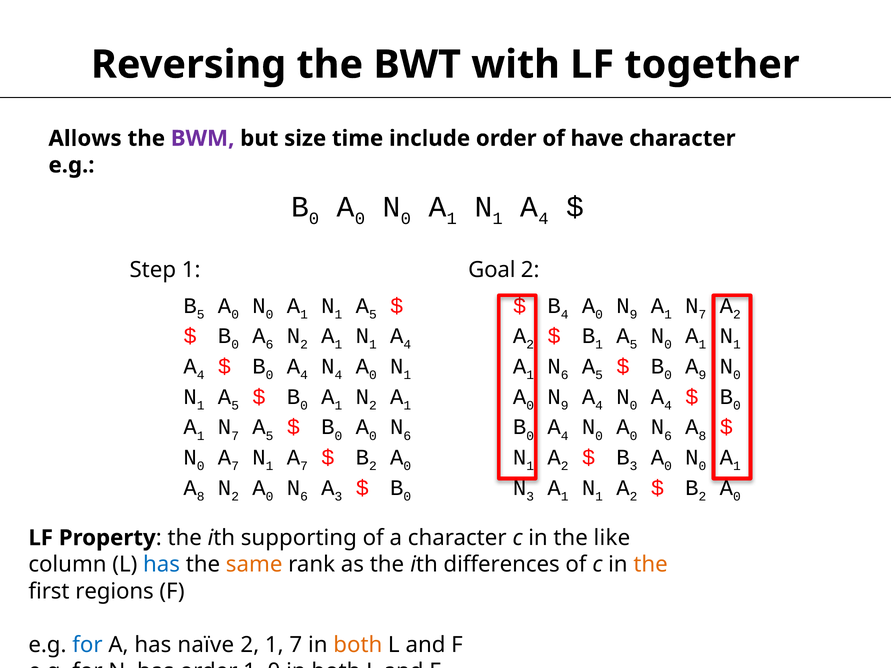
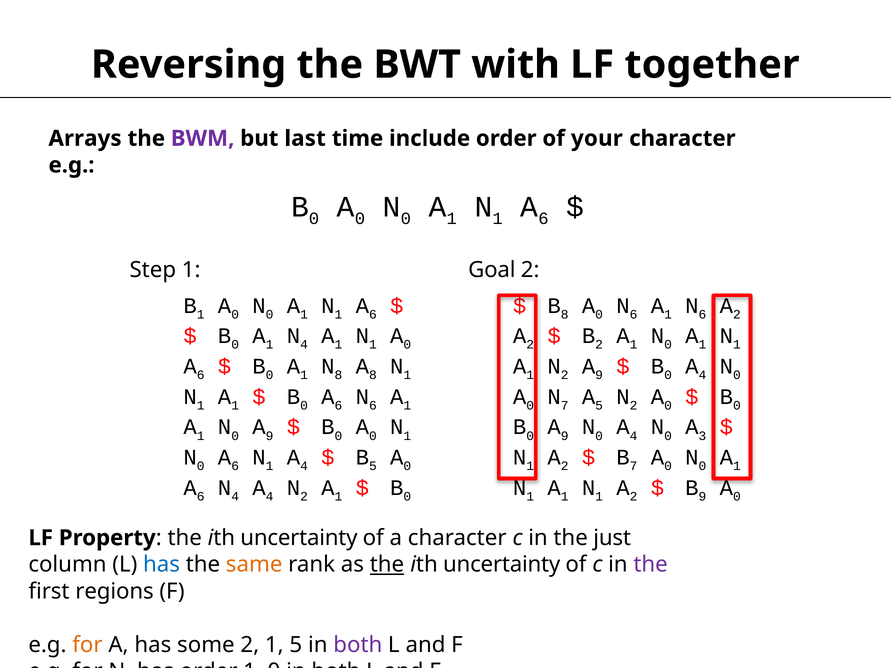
Allows: Allows -> Arrays
size: size -> last
have: have -> your
4 at (543, 219): 4 -> 6
5 at (201, 314): 5 -> 1
5 at (373, 314): 5 -> 6
4 at (565, 314): 4 -> 8
9 at (634, 314): 9 -> 6
7 at (702, 314): 7 -> 6
6 at (270, 345): 6 -> 1
2 at (304, 345): 2 -> 4
4 at (407, 345): 4 -> 0
1 at (599, 345): 1 -> 2
5 at (634, 345): 5 -> 1
4 at (201, 375): 4 -> 6
4 at (304, 375): 4 -> 1
N 4: 4 -> 8
0 at (373, 375): 0 -> 8
6 at (565, 375): 6 -> 2
5 at (599, 375): 5 -> 9
9 at (702, 375): 9 -> 4
5 at (235, 406): 5 -> 1
1 at (338, 406): 1 -> 6
2 at (373, 406): 2 -> 6
9 at (565, 406): 9 -> 7
4 at (599, 406): 4 -> 5
0 at (634, 406): 0 -> 2
4 at (668, 406): 4 -> 0
7 at (235, 436): 7 -> 0
5 at (270, 436): 5 -> 9
6 at (407, 436): 6 -> 1
4 at (565, 436): 4 -> 9
0 at (634, 436): 0 -> 4
6 at (668, 436): 6 -> 0
8 at (702, 436): 8 -> 3
N 0 A 7: 7 -> 6
1 A 7: 7 -> 4
2 at (373, 466): 2 -> 5
3 at (634, 466): 3 -> 7
8 at (201, 497): 8 -> 6
2 at (235, 497): 2 -> 4
0 at (270, 497): 0 -> 4
6 at (304, 497): 6 -> 2
3 at (338, 497): 3 -> 1
3 at (530, 497): 3 -> 1
2 at (702, 497): 2 -> 9
supporting at (299, 538): supporting -> uncertainty
like: like -> just
the at (387, 565) underline: none -> present
differences at (502, 565): differences -> uncertainty
the at (651, 565) colour: orange -> purple
for at (87, 645) colour: blue -> orange
naïve: naïve -> some
1 7: 7 -> 5
both at (358, 645) colour: orange -> purple
